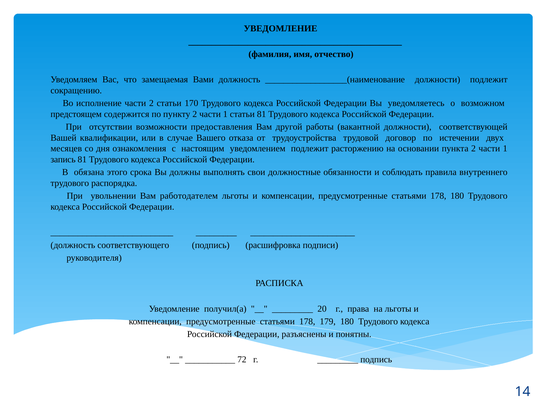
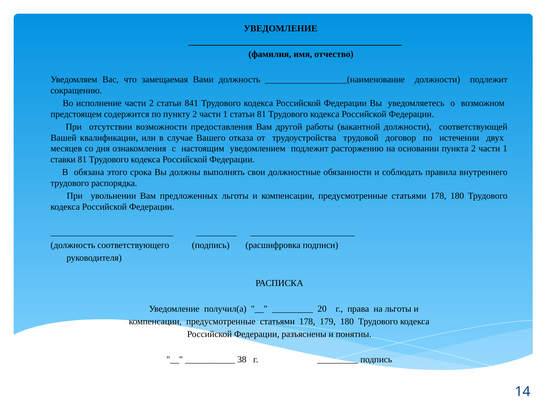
170: 170 -> 841
запись: запись -> ставки
работодателем: работодателем -> предложенных
72: 72 -> 38
